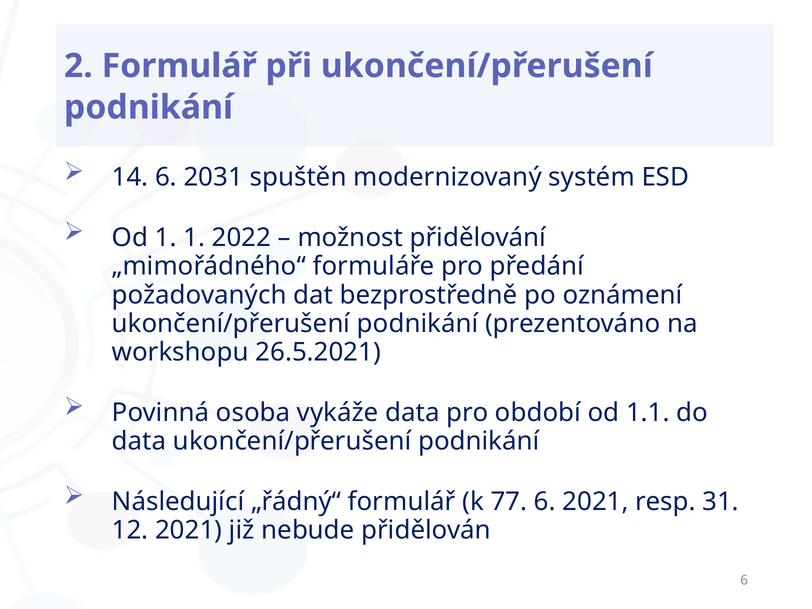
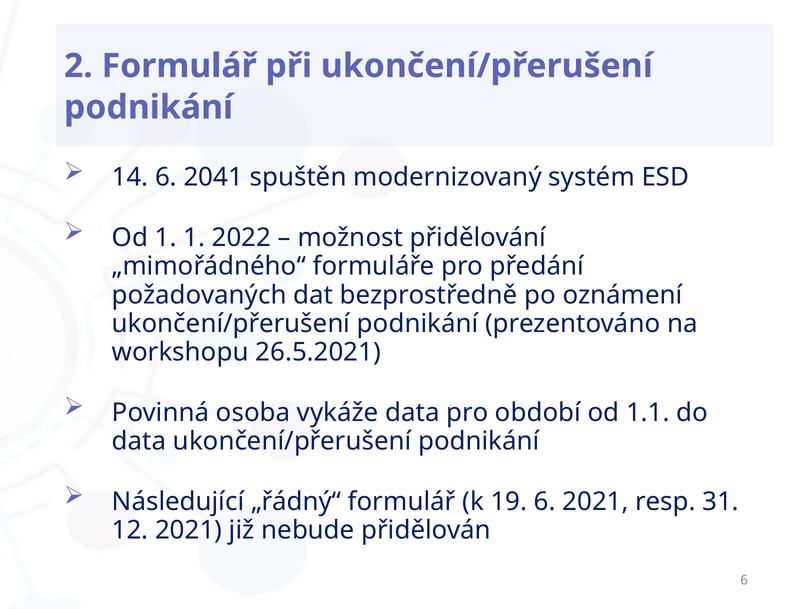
2031: 2031 -> 2041
77: 77 -> 19
